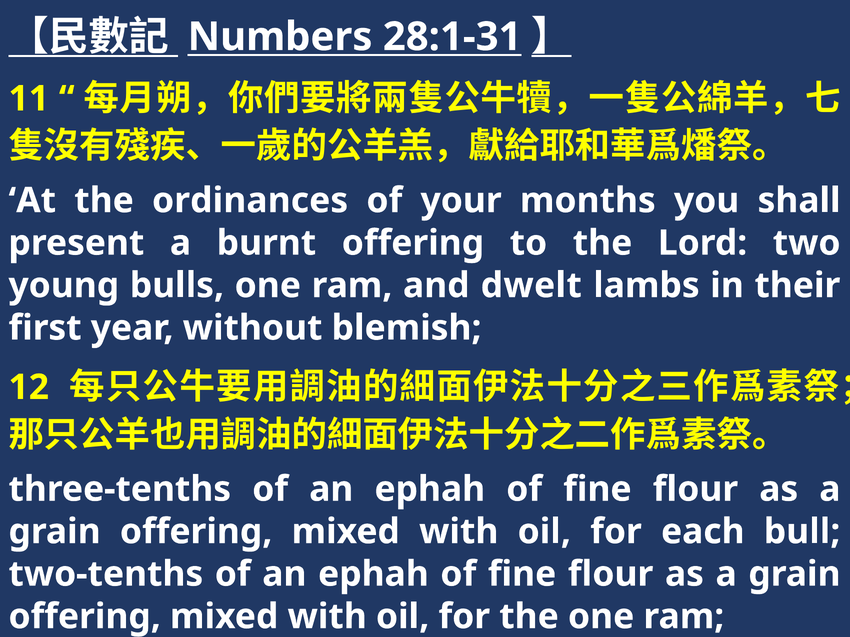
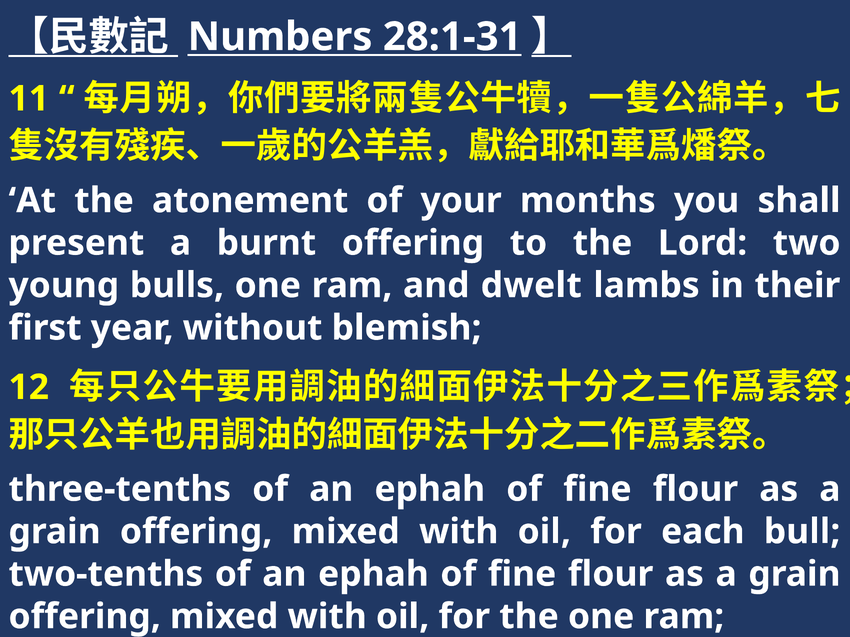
ordinances: ordinances -> atonement
